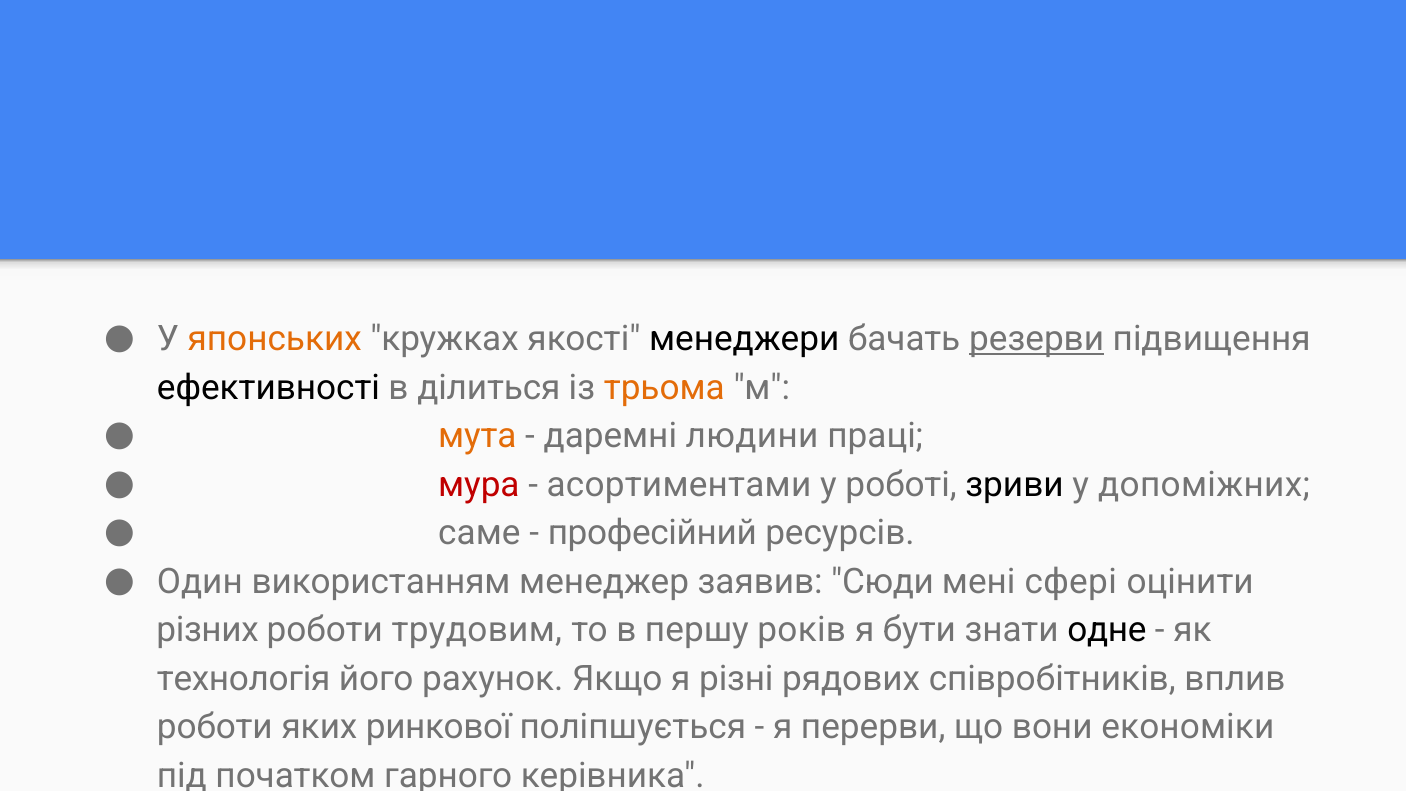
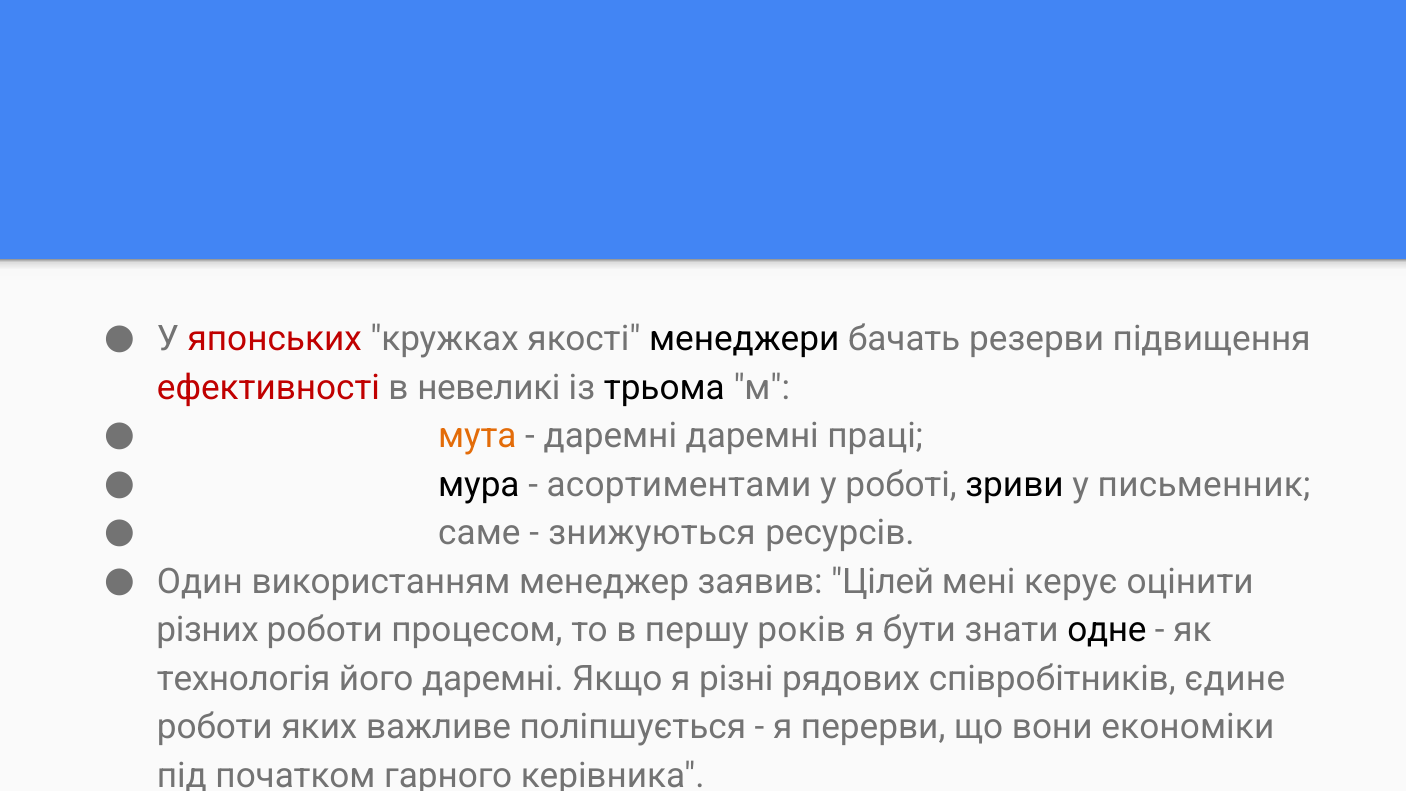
японських colour: orange -> red
резерви underline: present -> none
ефективності colour: black -> red
ділиться: ділиться -> невеликі
трьома colour: orange -> black
даремні людини: людини -> даремні
мура colour: red -> black
допоміжних: допоміжних -> письменник
професійний: професійний -> знижуються
Сюди: Сюди -> Цілей
сфері: сфері -> керує
трудовим: трудовим -> процесом
його рахунок: рахунок -> даремні
вплив: вплив -> єдине
ринкової: ринкової -> важливе
